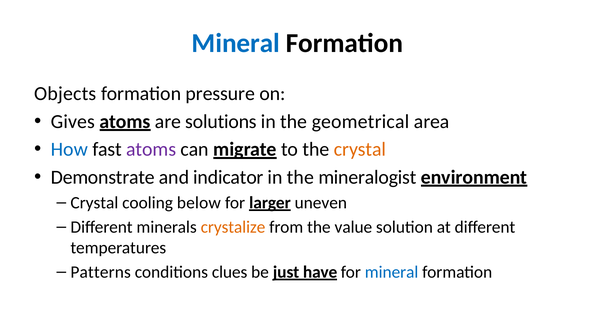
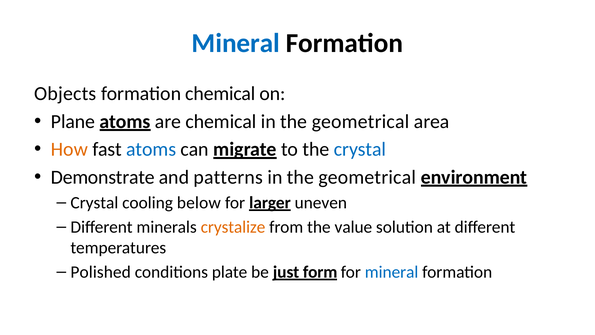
formation pressure: pressure -> chemical
Gives: Gives -> Plane
are solutions: solutions -> chemical
How colour: blue -> orange
atoms at (151, 149) colour: purple -> blue
crystal at (360, 149) colour: orange -> blue
indicator: indicator -> patterns
mineralogist at (367, 177): mineralogist -> geometrical
Patterns: Patterns -> Polished
clues: clues -> plate
have: have -> form
